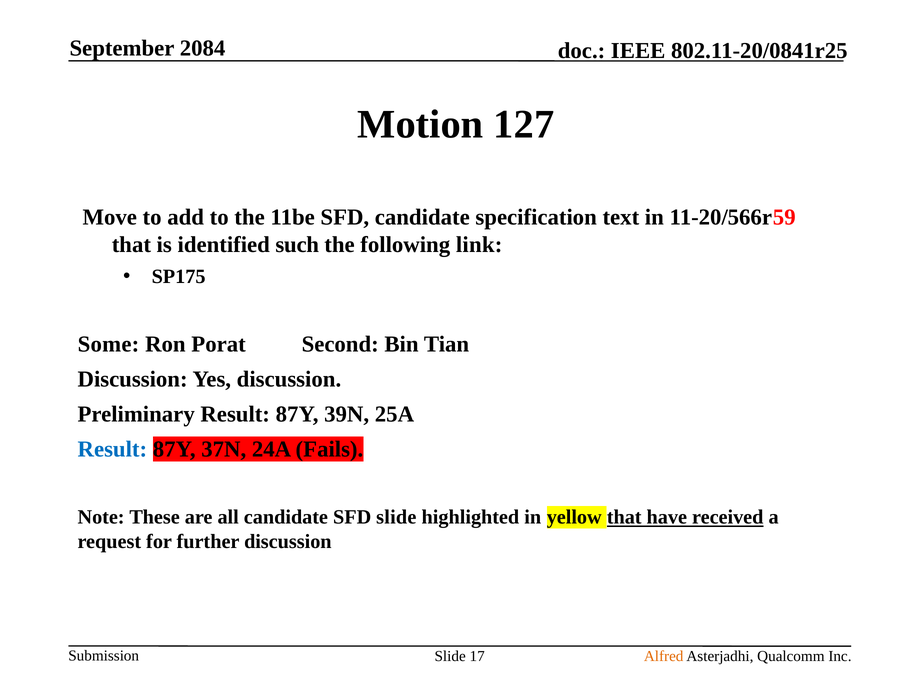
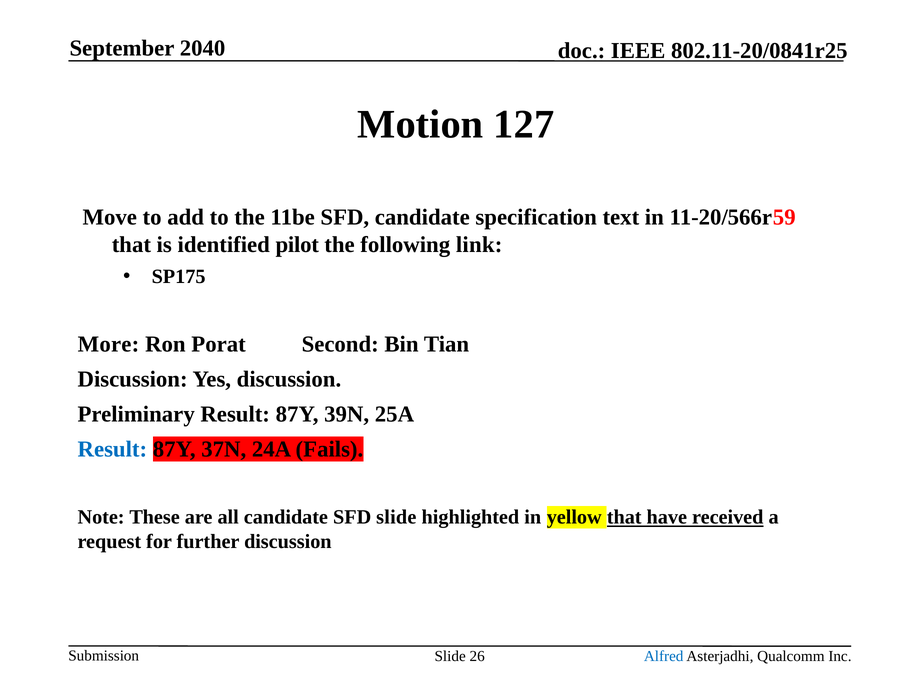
2084: 2084 -> 2040
such: such -> pilot
Some: Some -> More
17: 17 -> 26
Alfred colour: orange -> blue
